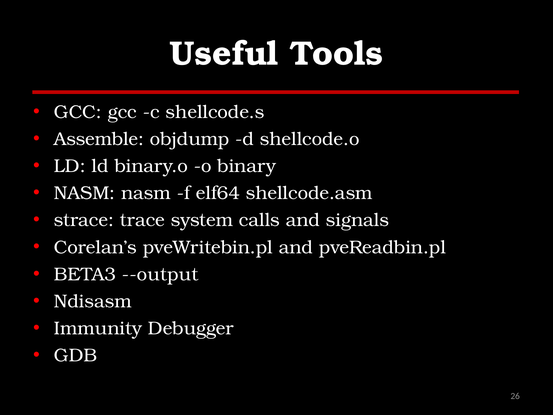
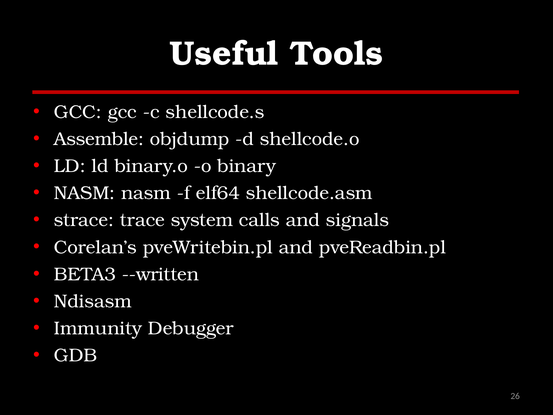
--output: --output -> --written
